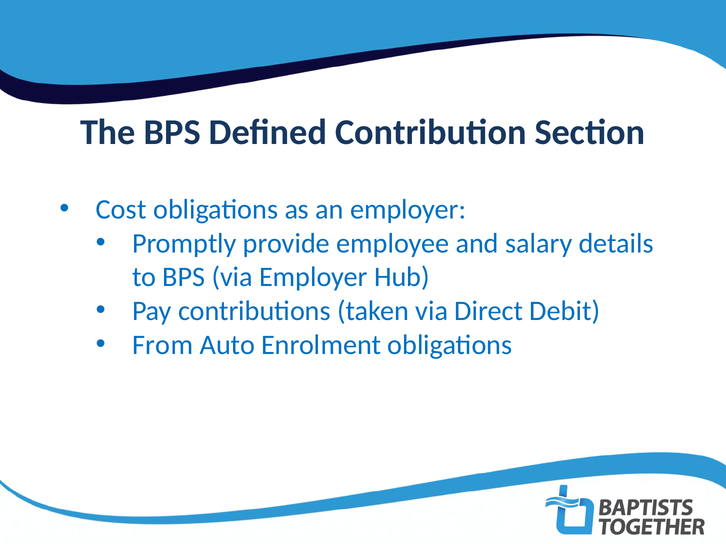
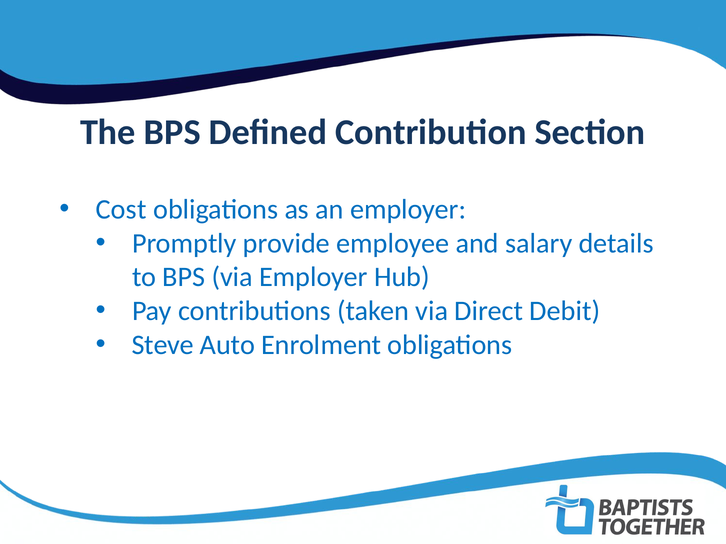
From: From -> Steve
